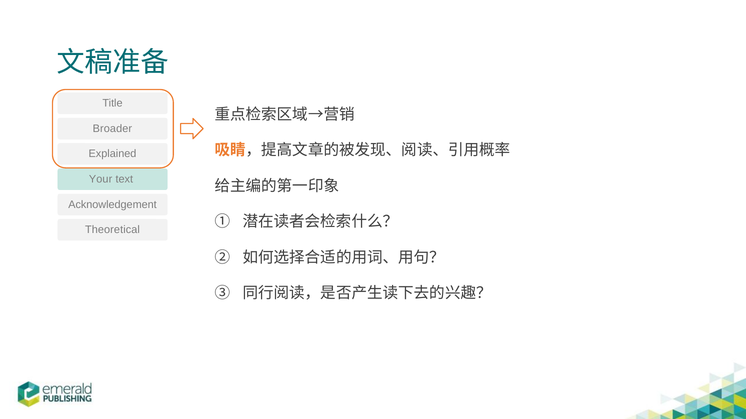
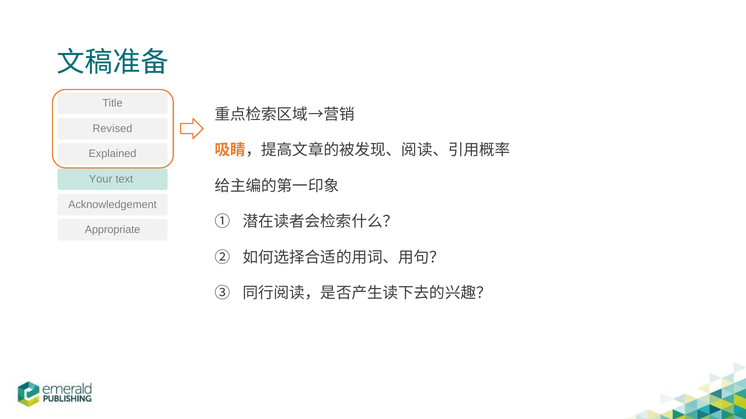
Broader: Broader -> Revised
Theoretical: Theoretical -> Appropriate
